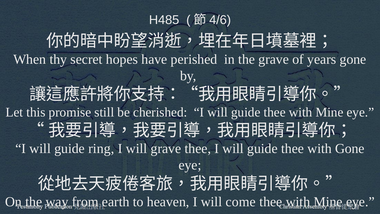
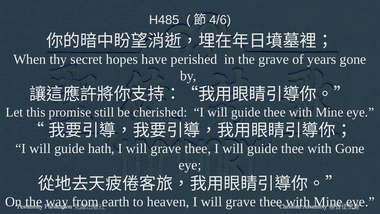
ring: ring -> hath
heaven I will come: come -> grave
